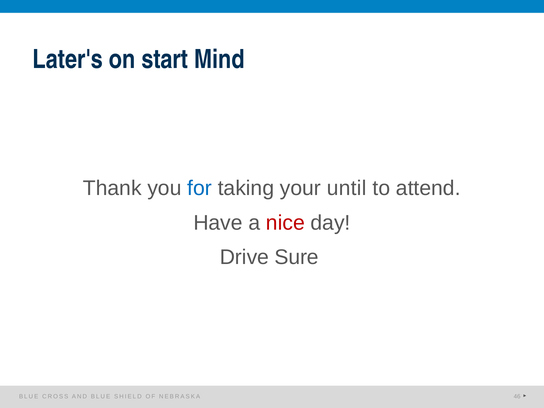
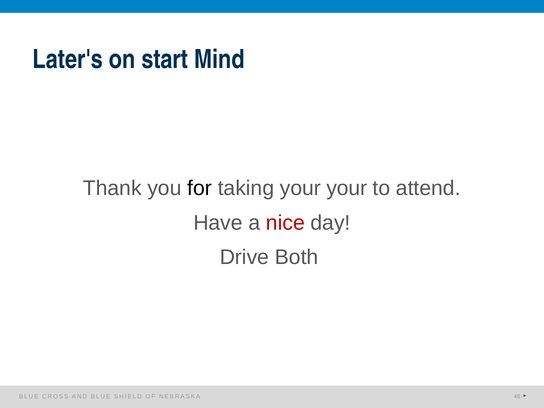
for colour: blue -> black
your until: until -> your
Sure: Sure -> Both
